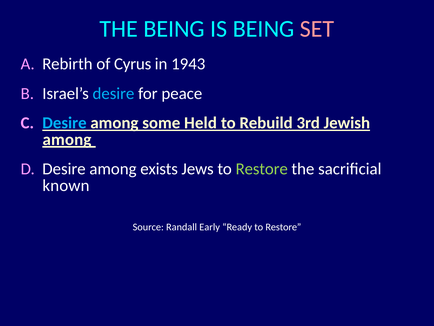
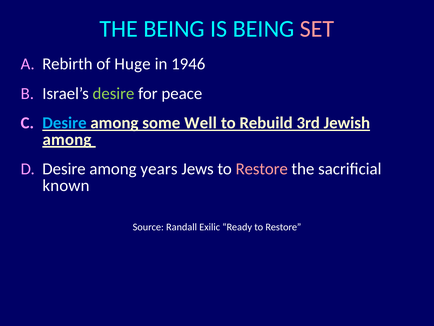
Cyrus: Cyrus -> Huge
1943: 1943 -> 1946
desire at (113, 93) colour: light blue -> light green
Held: Held -> Well
exists: exists -> years
Restore at (262, 169) colour: light green -> pink
Early: Early -> Exilic
